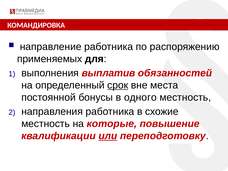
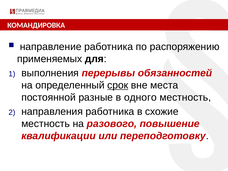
выплатив: выплатив -> перерывы
бонусы: бонусы -> разные
которые: которые -> разового
или underline: present -> none
